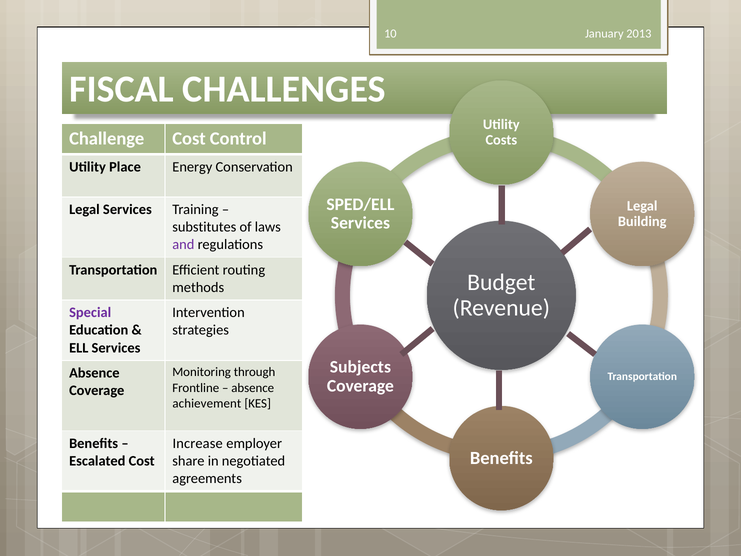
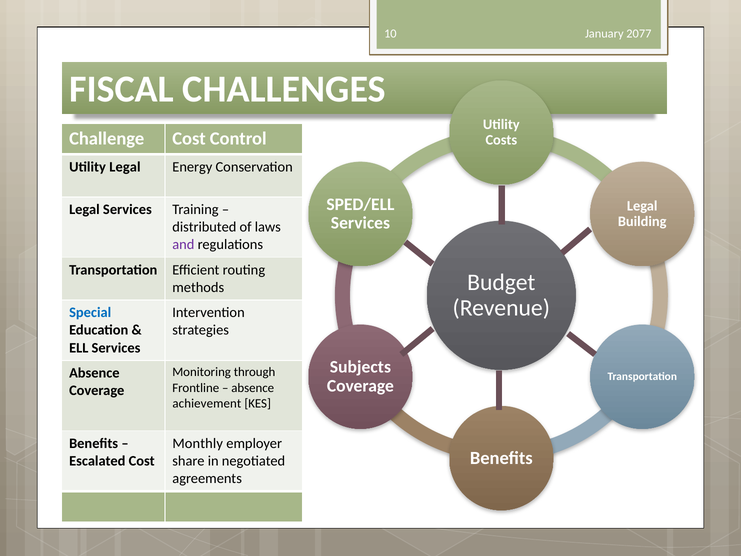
2013: 2013 -> 2077
Utility Place: Place -> Legal
substitutes: substitutes -> distributed
Special colour: purple -> blue
Increase: Increase -> Monthly
